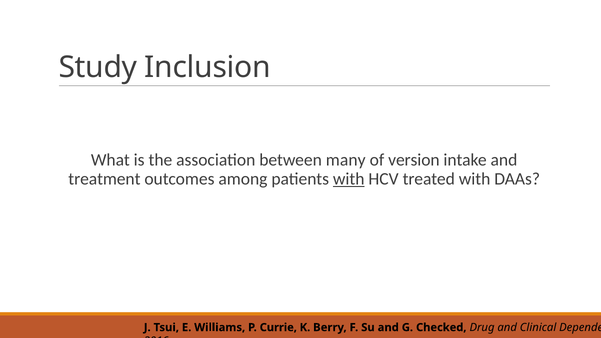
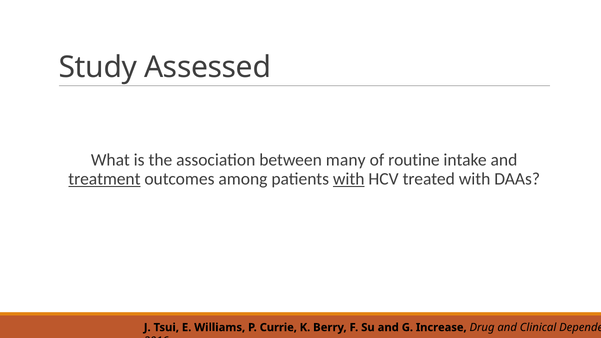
Inclusion: Inclusion -> Assessed
version: version -> routine
treatment underline: none -> present
Checked: Checked -> Increase
